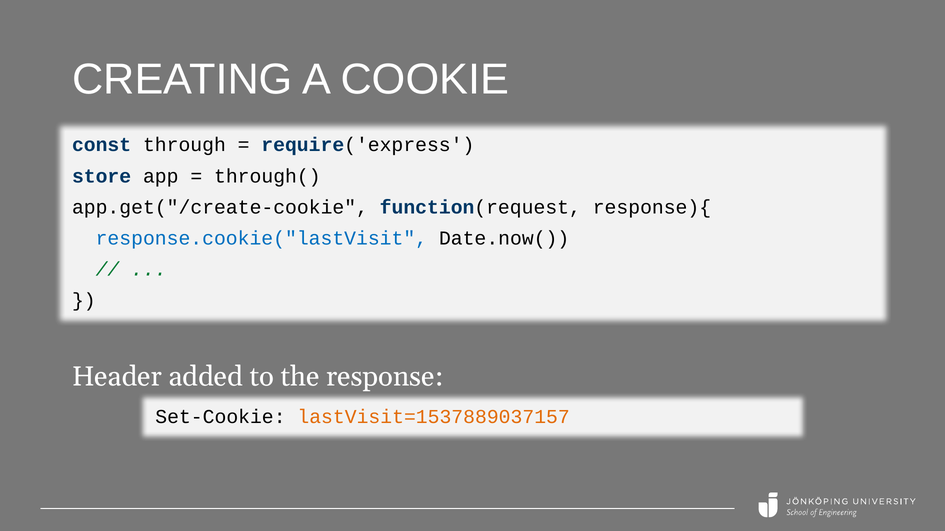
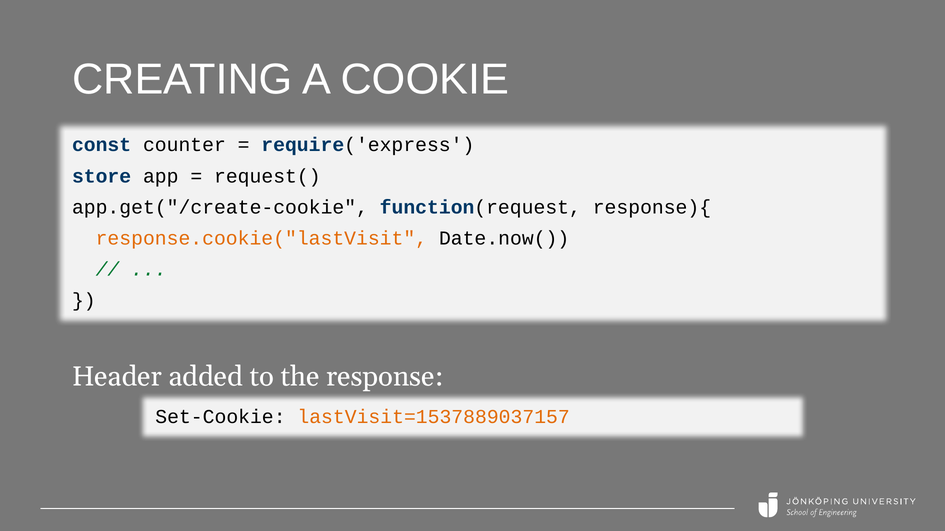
through: through -> counter
through(: through( -> request(
response.cookie("lastVisit colour: blue -> orange
